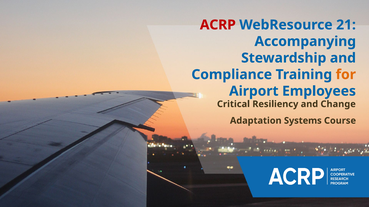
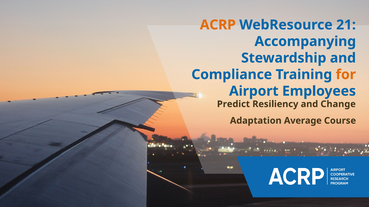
ACRP colour: red -> orange
Critical: Critical -> Predict
Systems: Systems -> Average
